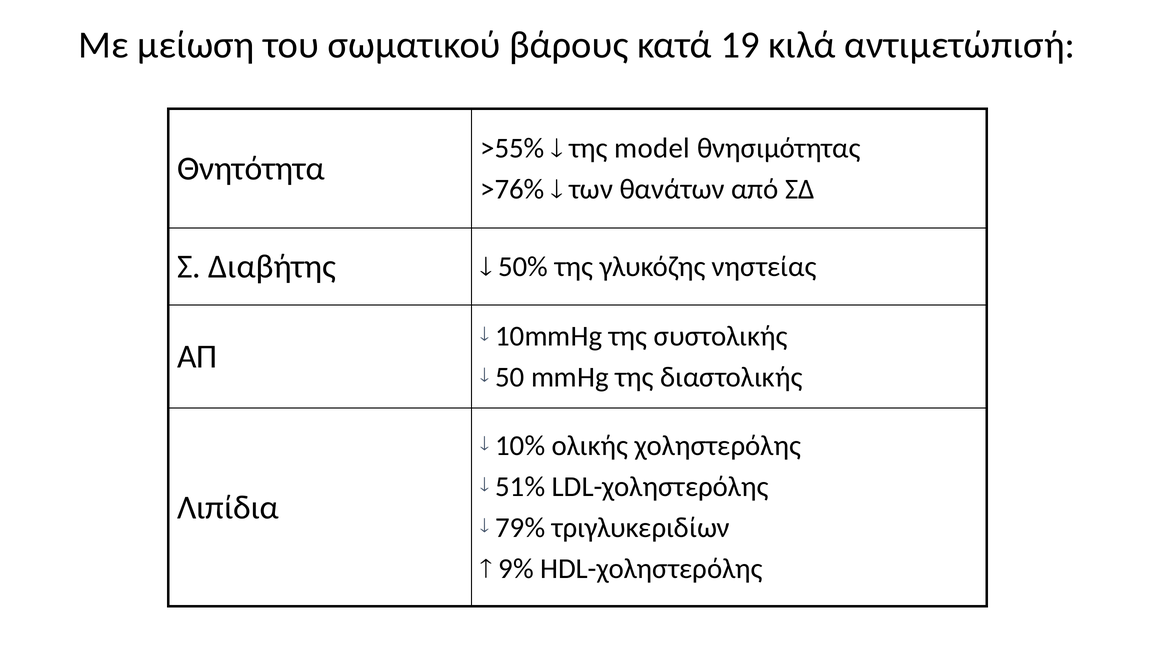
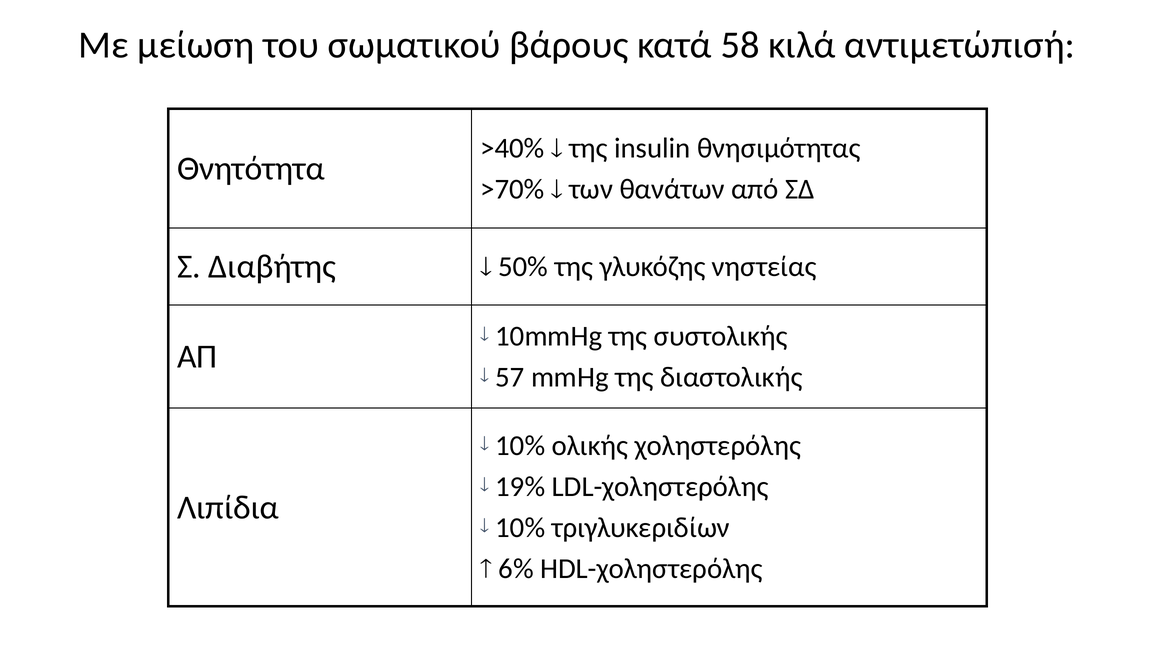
19: 19 -> 58
>55%: >55% -> >40%
model: model -> insulin
>76%: >76% -> >70%
50: 50 -> 57
51%: 51% -> 19%
79% at (520, 528): 79% -> 10%
9%: 9% -> 6%
